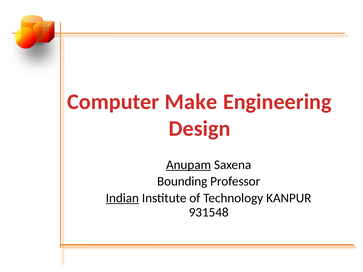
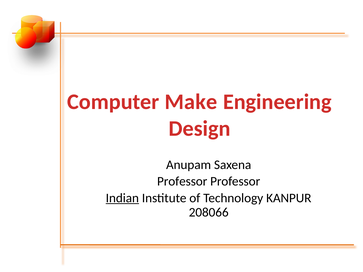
Anupam underline: present -> none
Bounding at (182, 182): Bounding -> Professor
931548: 931548 -> 208066
